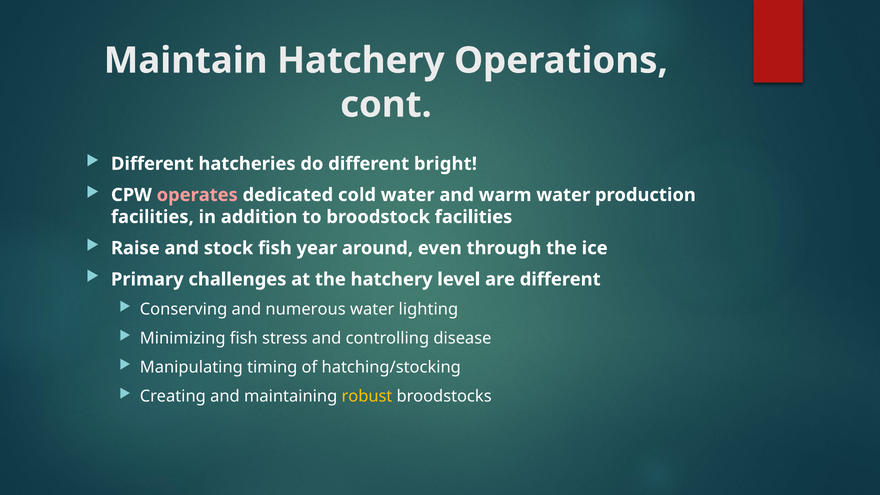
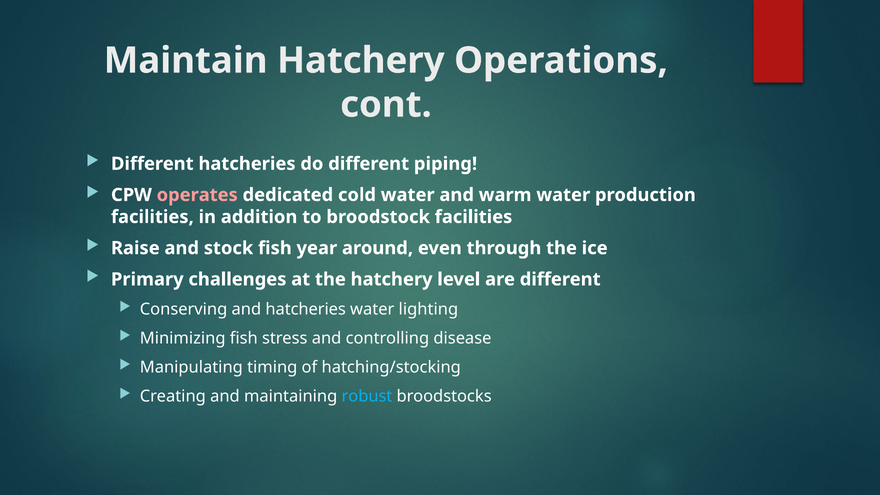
bright: bright -> piping
and numerous: numerous -> hatcheries
robust colour: yellow -> light blue
